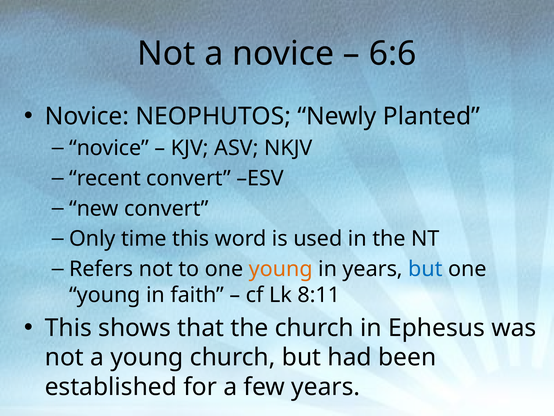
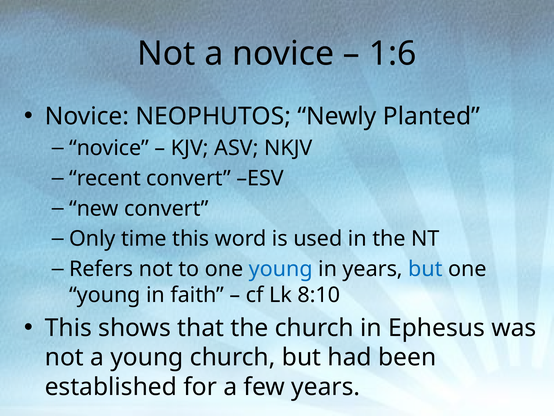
6:6: 6:6 -> 1:6
young at (281, 269) colour: orange -> blue
8:11: 8:11 -> 8:10
